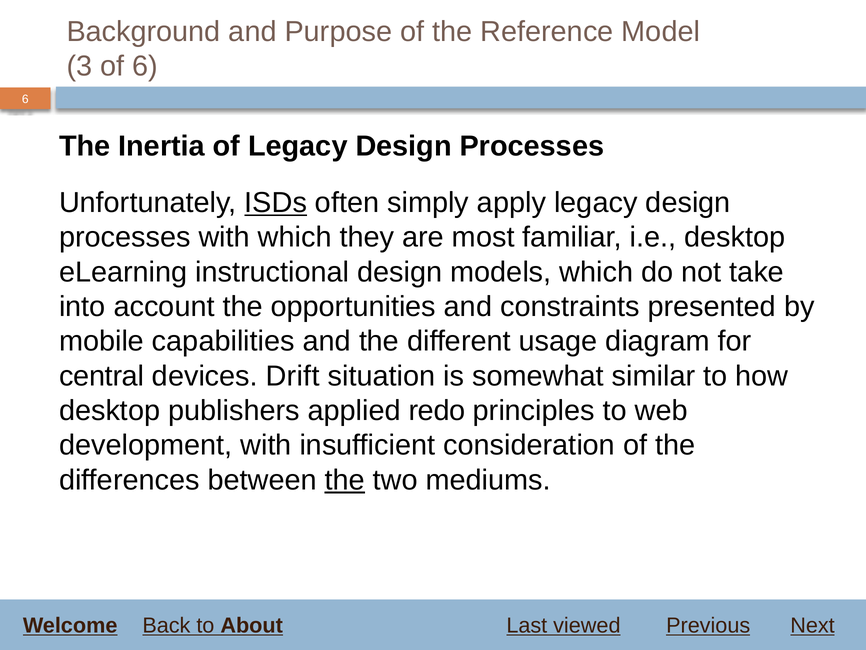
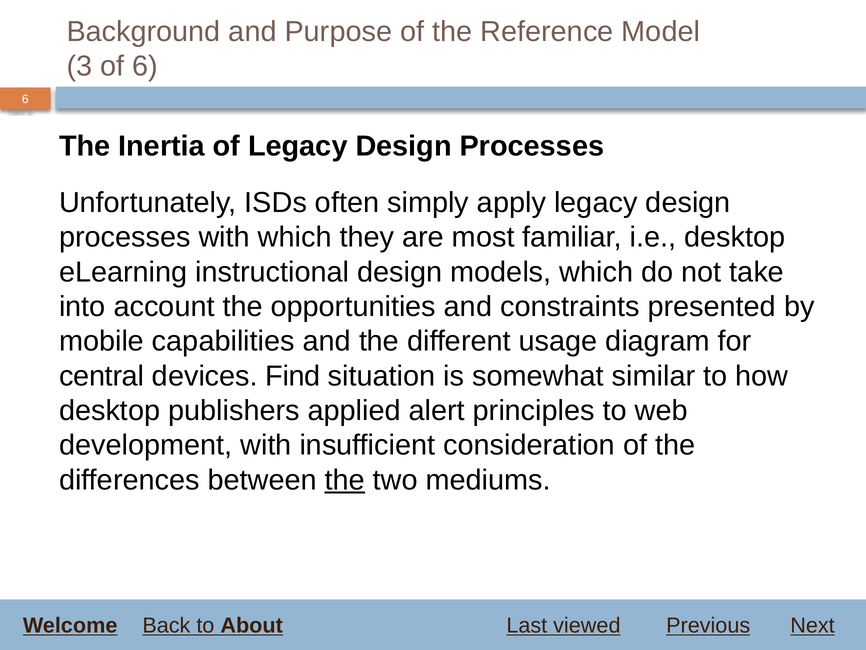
ISDs underline: present -> none
Drift: Drift -> Find
redo: redo -> alert
